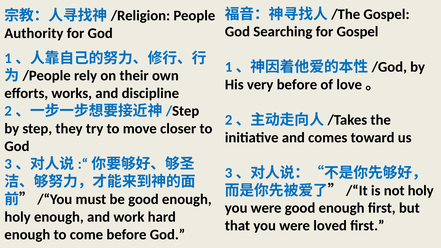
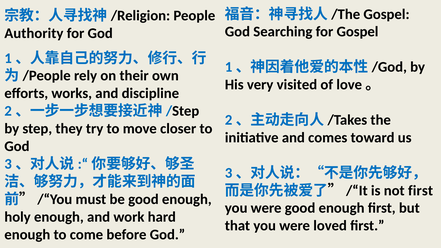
very before: before -> visited
not holy: holy -> first
